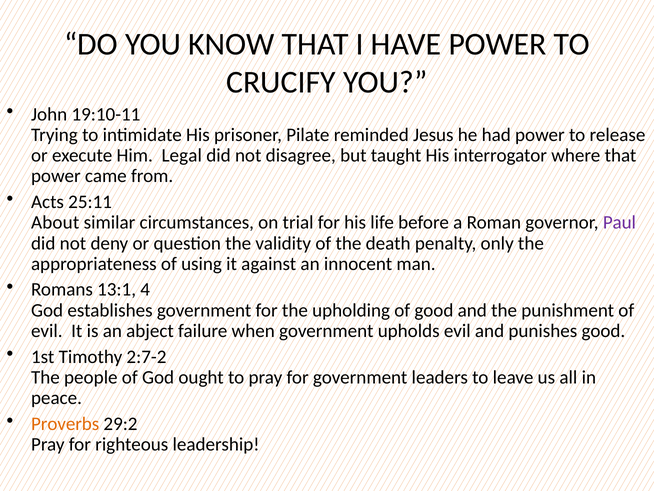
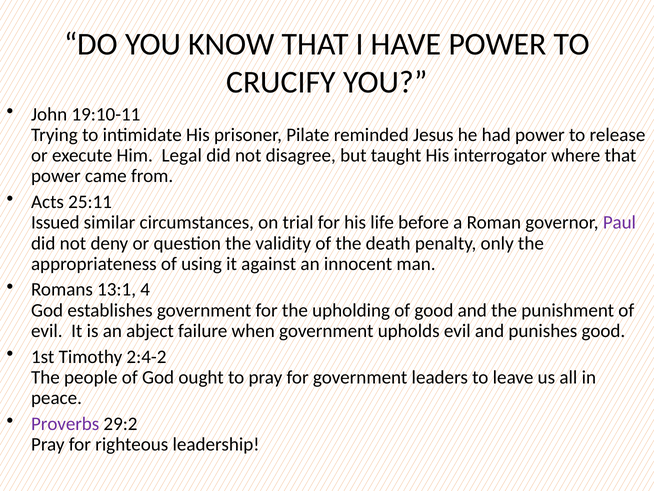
About: About -> Issued
2:7-2: 2:7-2 -> 2:4-2
Proverbs colour: orange -> purple
